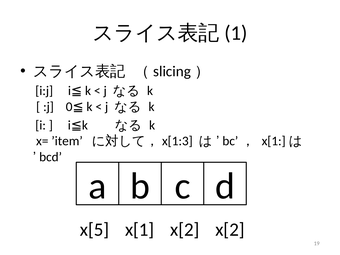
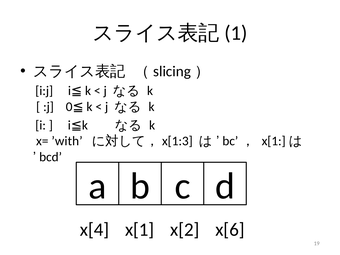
’item: ’item -> ’with
x[5: x[5 -> x[4
x[2 x[2: x[2 -> x[6
